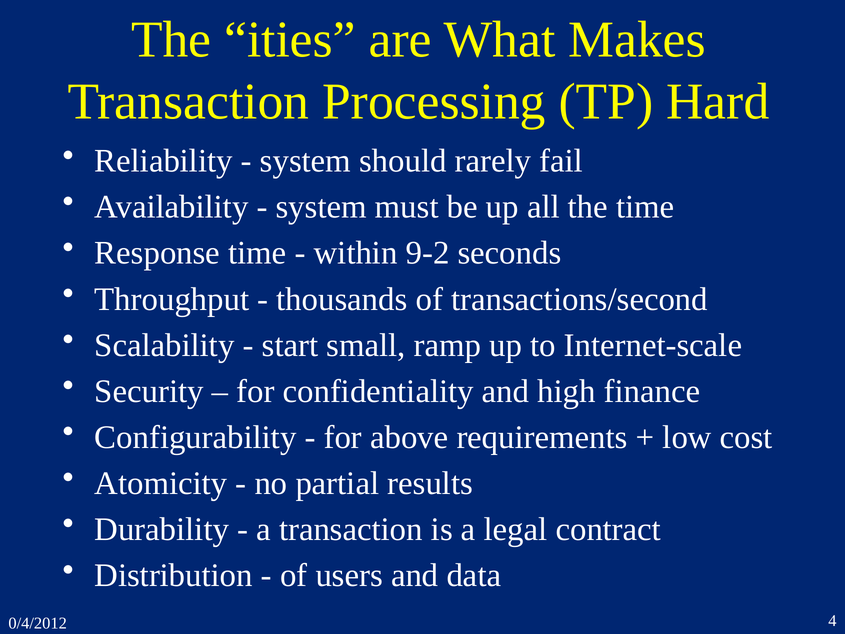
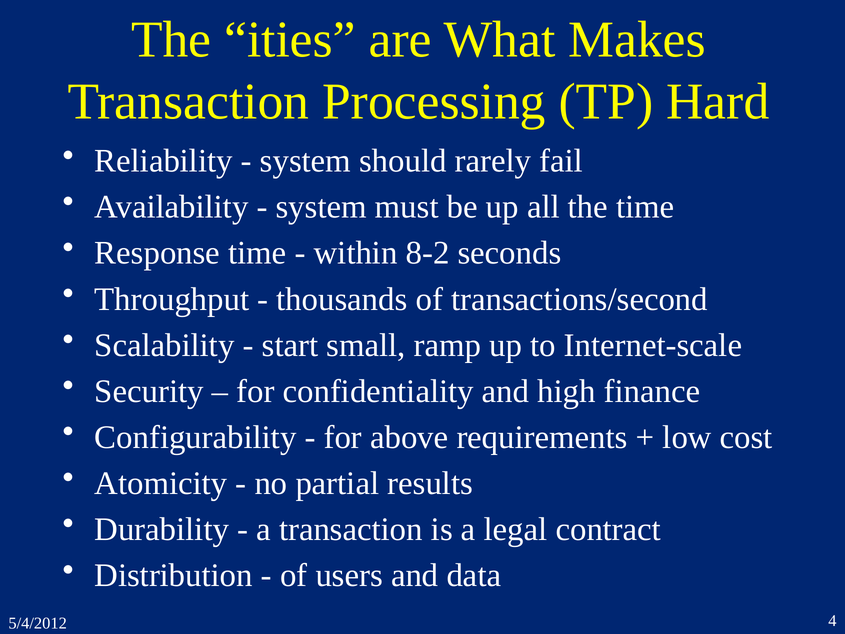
9-2: 9-2 -> 8-2
0/4/2012: 0/4/2012 -> 5/4/2012
